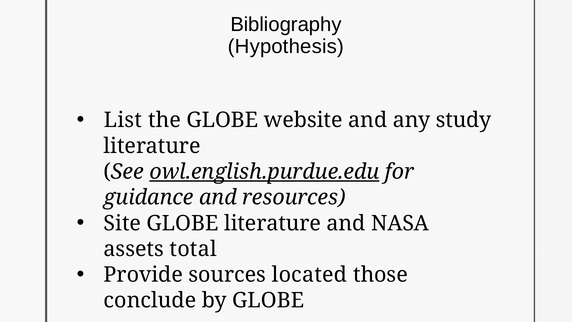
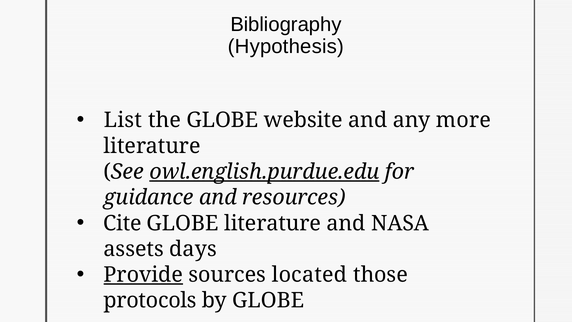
study: study -> more
Site: Site -> Cite
total: total -> days
Provide underline: none -> present
conclude: conclude -> protocols
